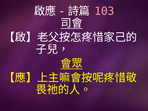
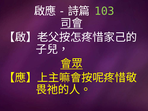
103 colour: pink -> light green
